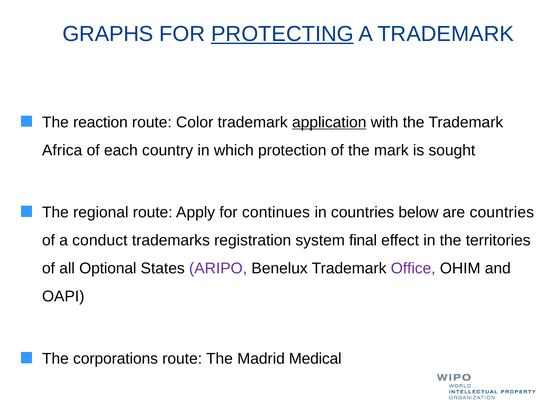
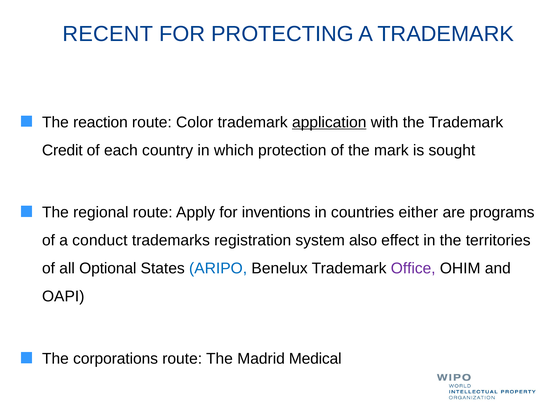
GRAPHS: GRAPHS -> RECENT
PROTECTING underline: present -> none
Africa: Africa -> Credit
continues: continues -> inventions
below: below -> either
are countries: countries -> programs
final: final -> also
ARIPO colour: purple -> blue
